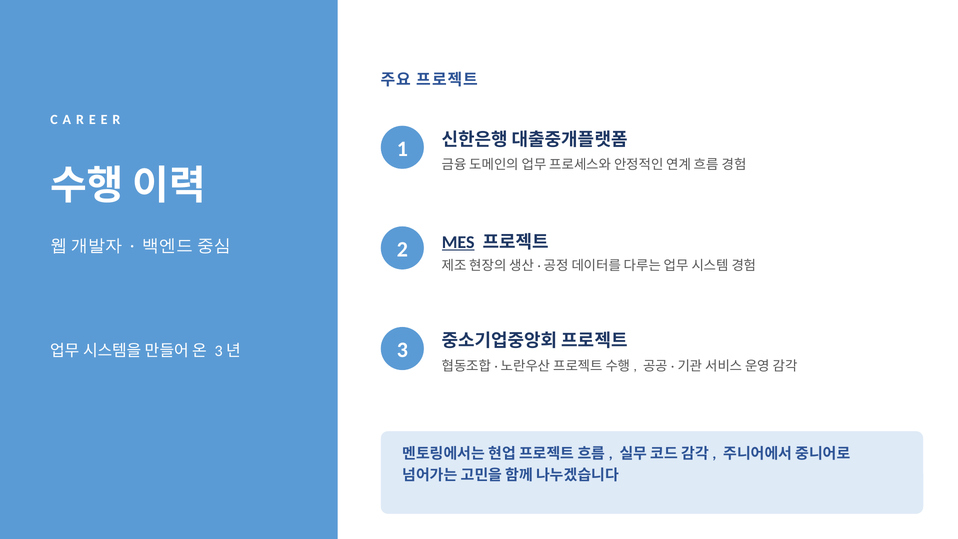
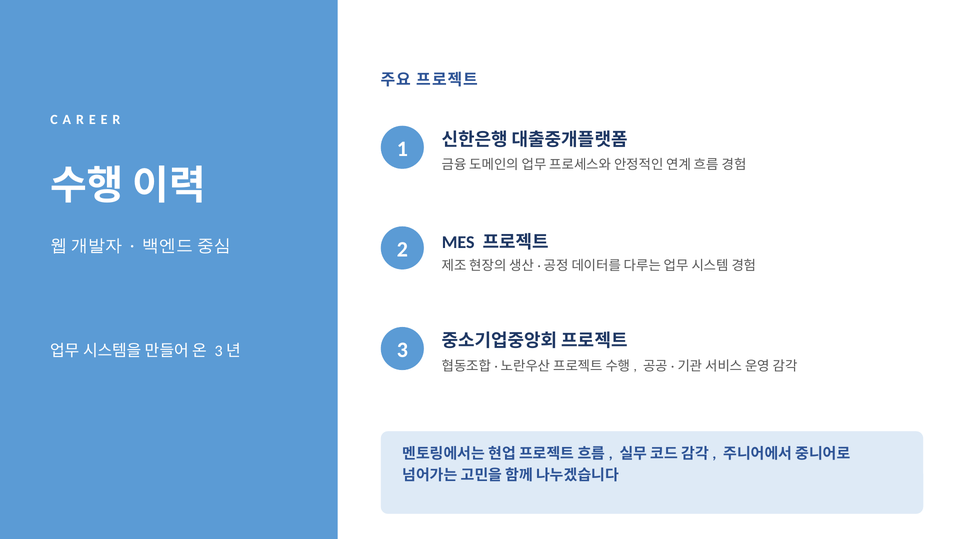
MES underline: present -> none
